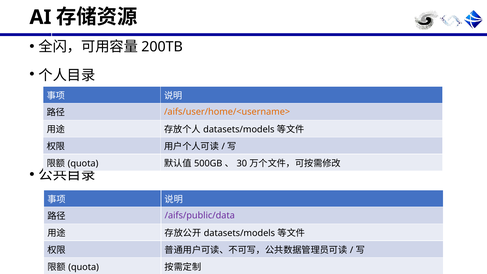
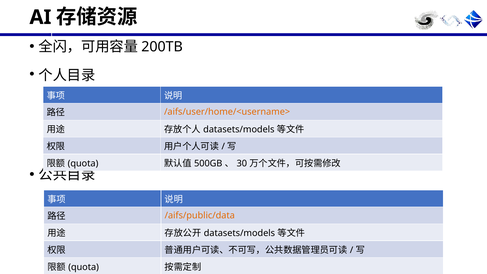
/aifs/public/data colour: purple -> orange
